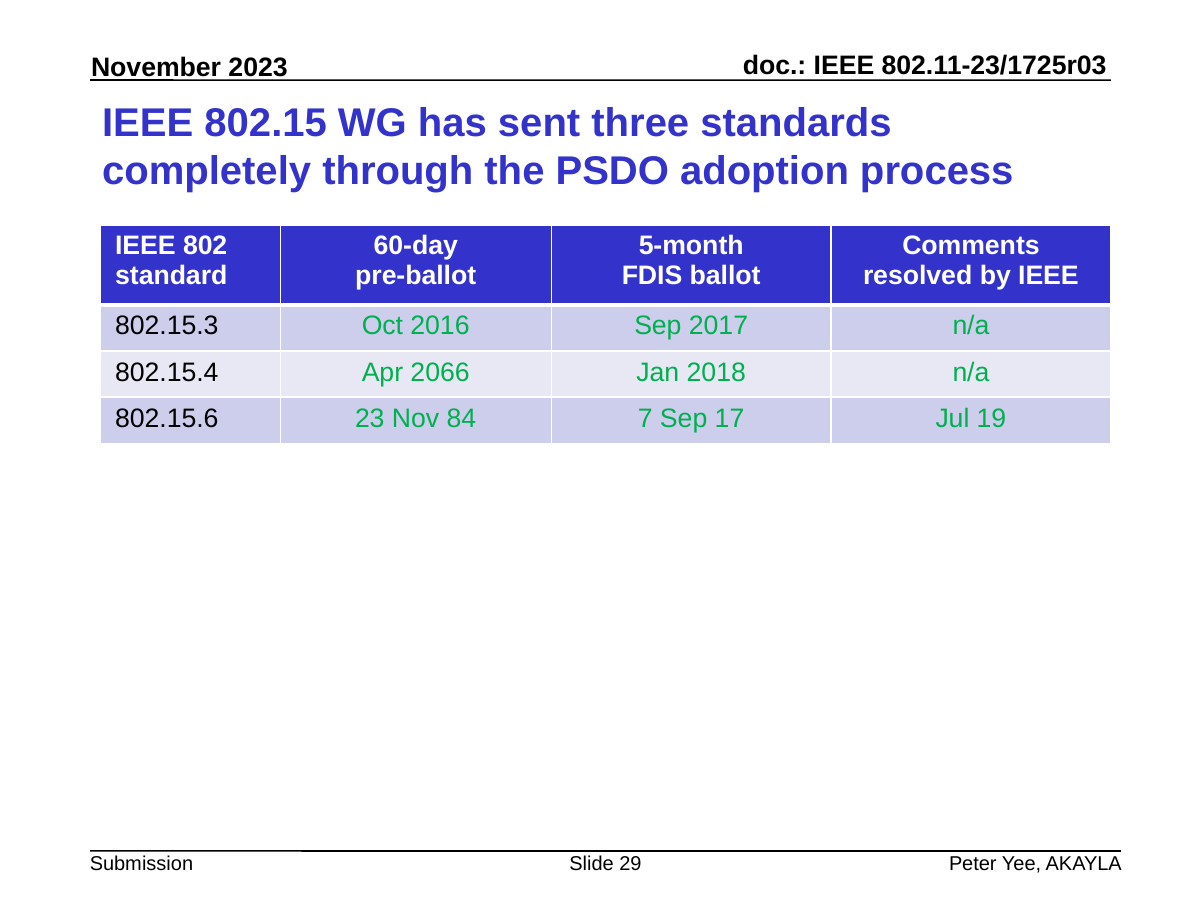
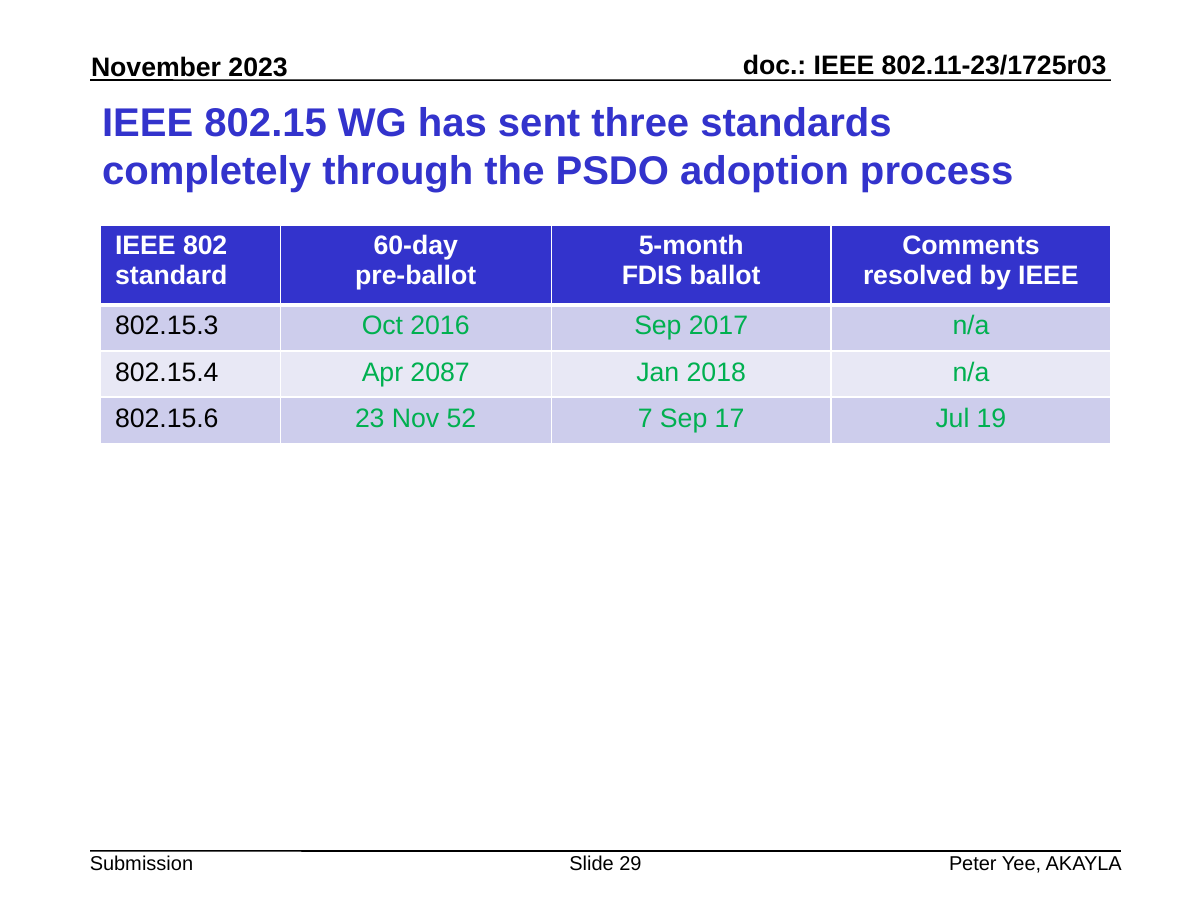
2066: 2066 -> 2087
84: 84 -> 52
